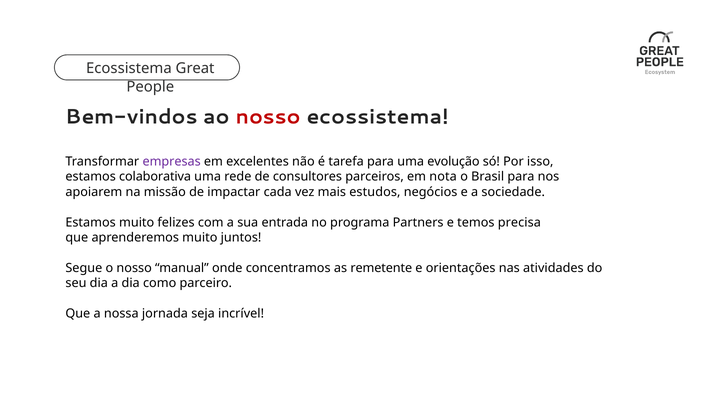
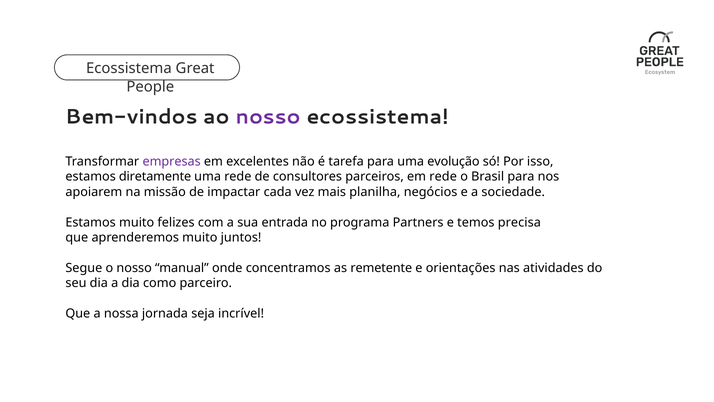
nosso at (268, 117) colour: red -> purple
colaborativa: colaborativa -> diretamente
em nota: nota -> rede
estudos: estudos -> planilha
